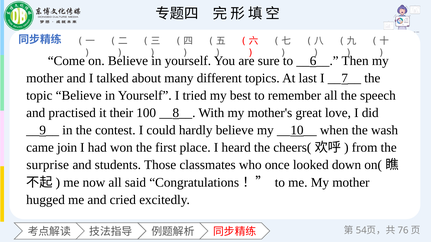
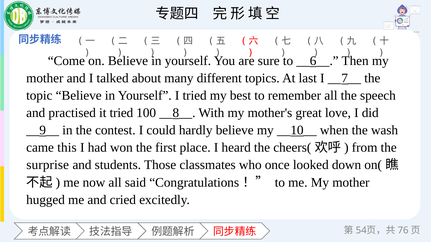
it their: their -> tried
join: join -> this
